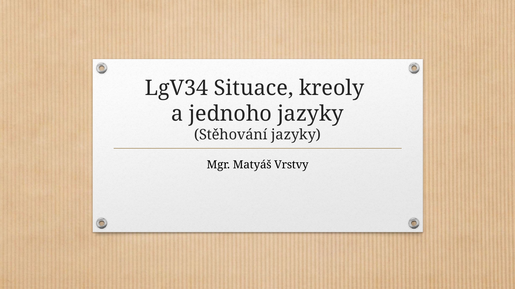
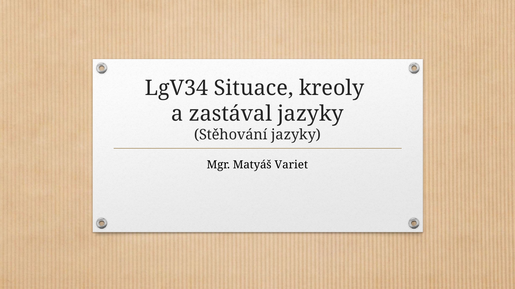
jednoho: jednoho -> zastával
Vrstvy: Vrstvy -> Variet
